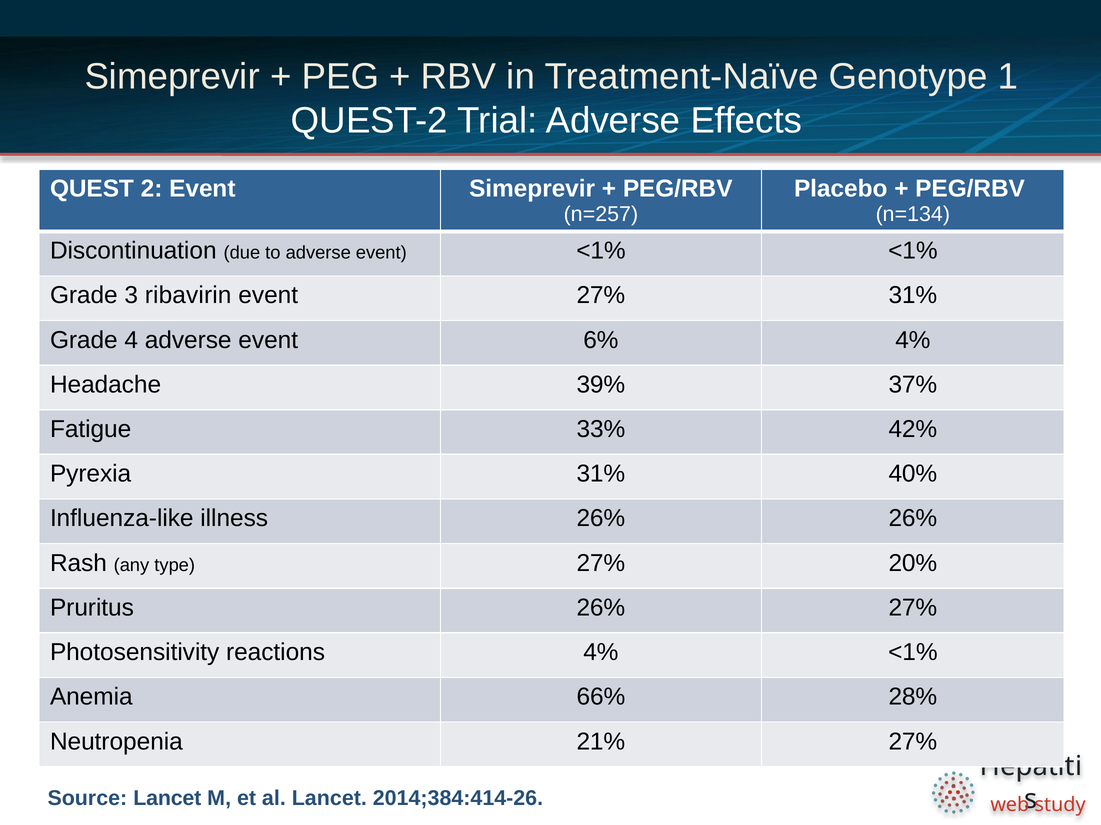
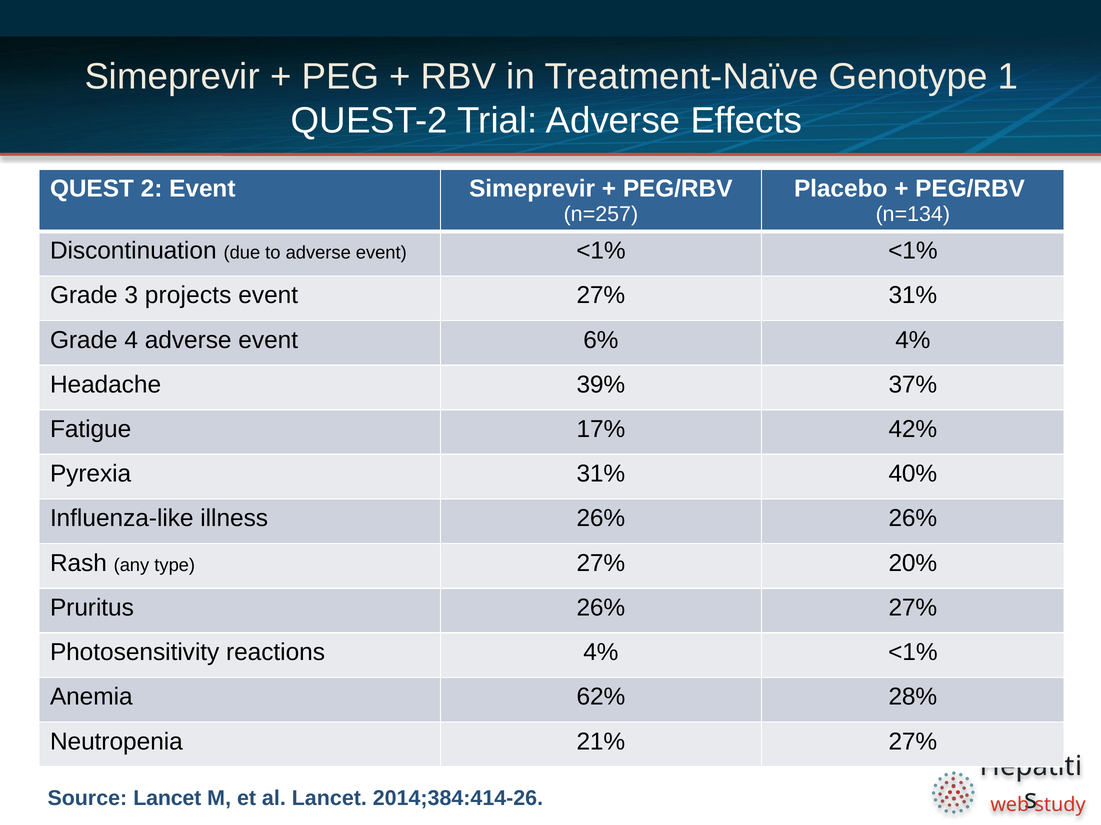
ribavirin: ribavirin -> projects
33%: 33% -> 17%
66%: 66% -> 62%
